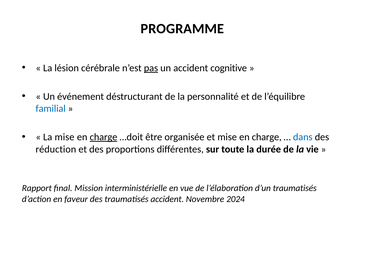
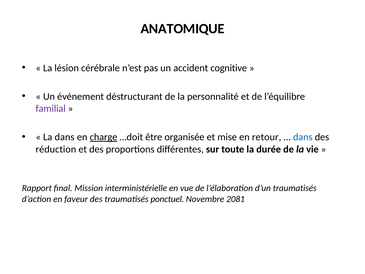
PROGRAMME: PROGRAMME -> ANATOMIQUE
pas underline: present -> none
familial colour: blue -> purple
La mise: mise -> dans
et mise en charge: charge -> retour
traumatisés accident: accident -> ponctuel
2024: 2024 -> 2081
